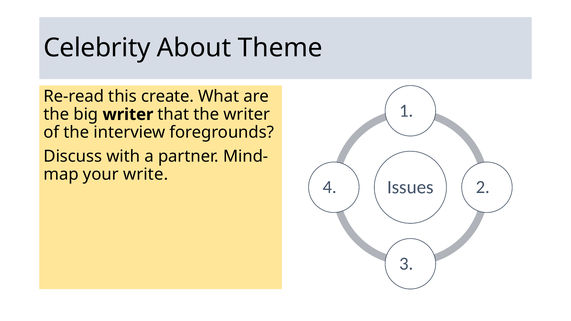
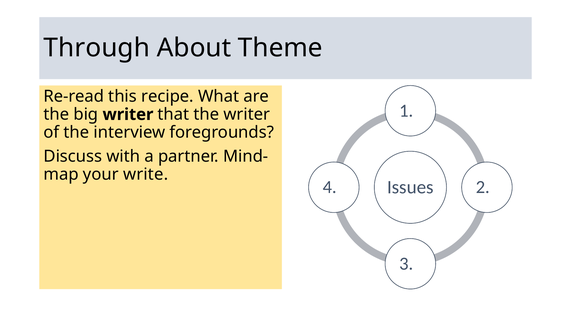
Celebrity: Celebrity -> Through
create: create -> recipe
